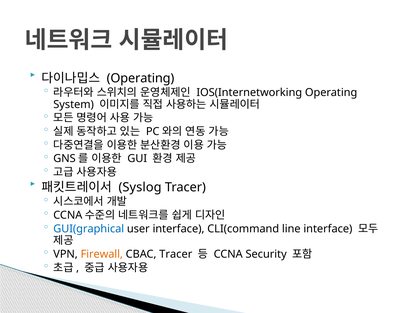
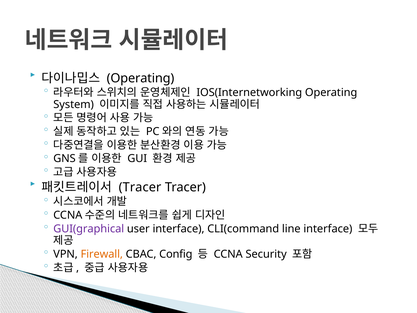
Syslog at (140, 187): Syslog -> Tracer
GUI(graphical colour: blue -> purple
CBAC Tracer: Tracer -> Config
